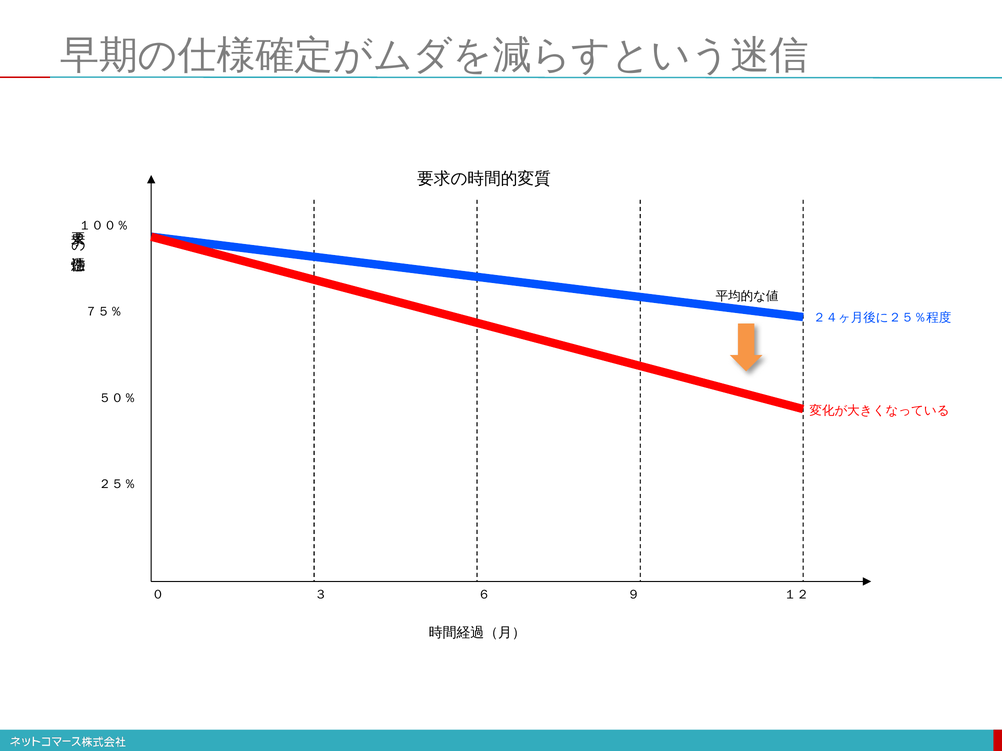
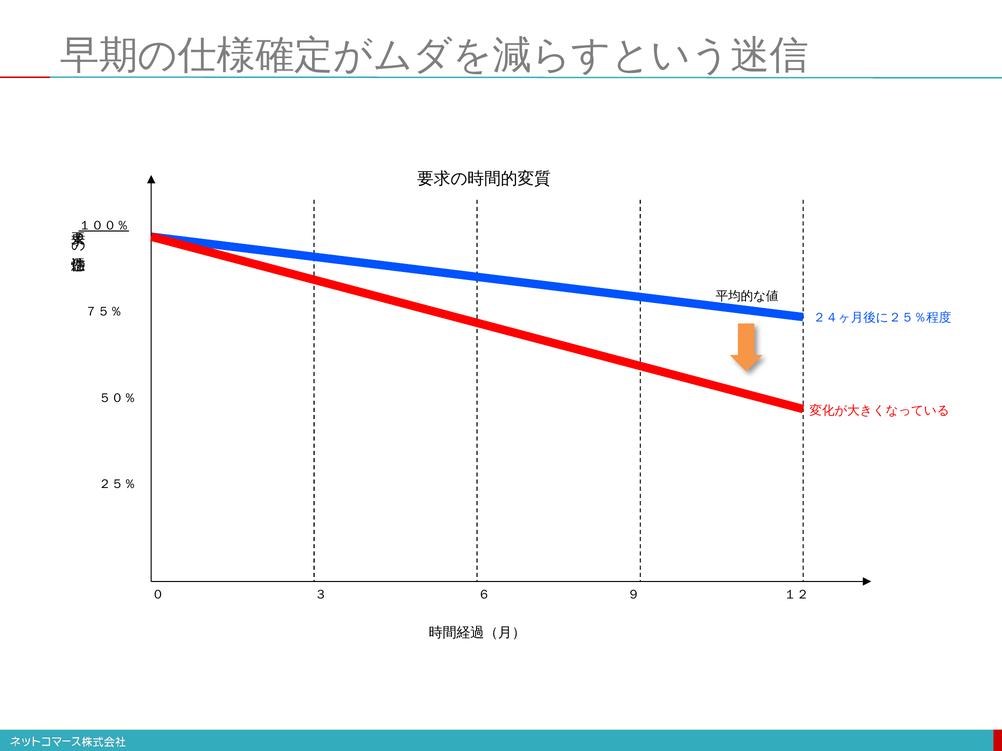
１００％ underline: none -> present
